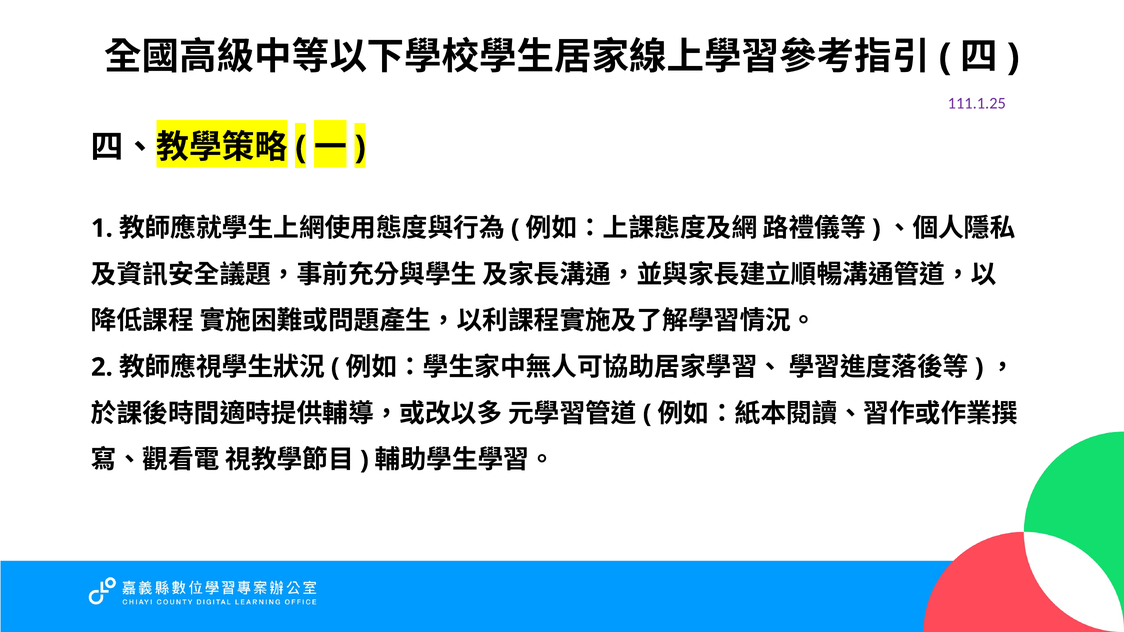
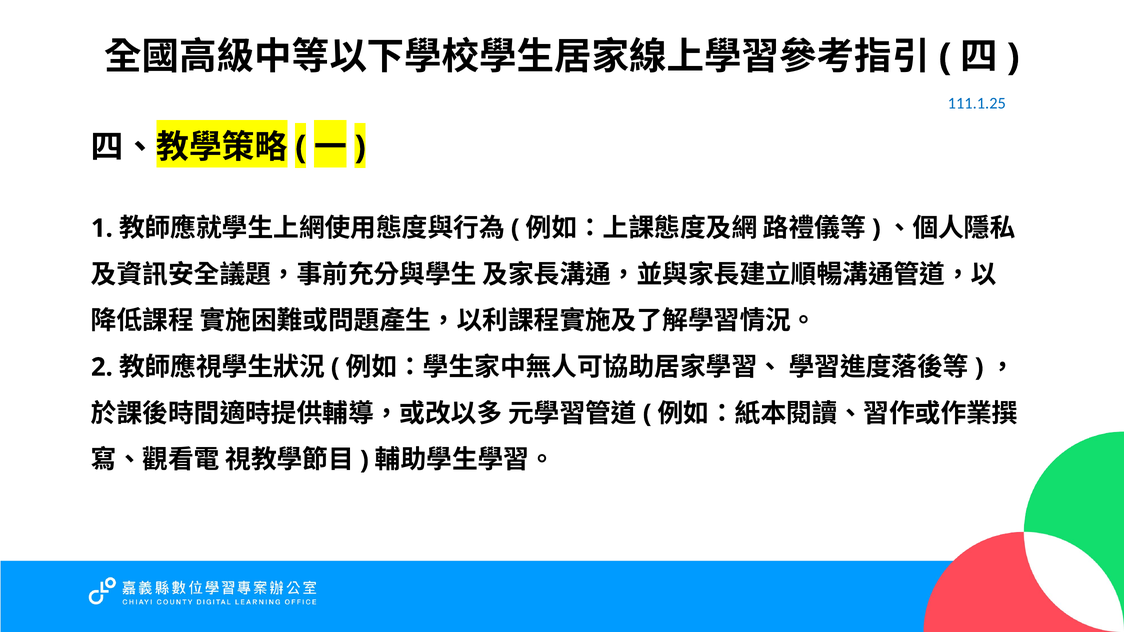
111.1.25 colour: purple -> blue
